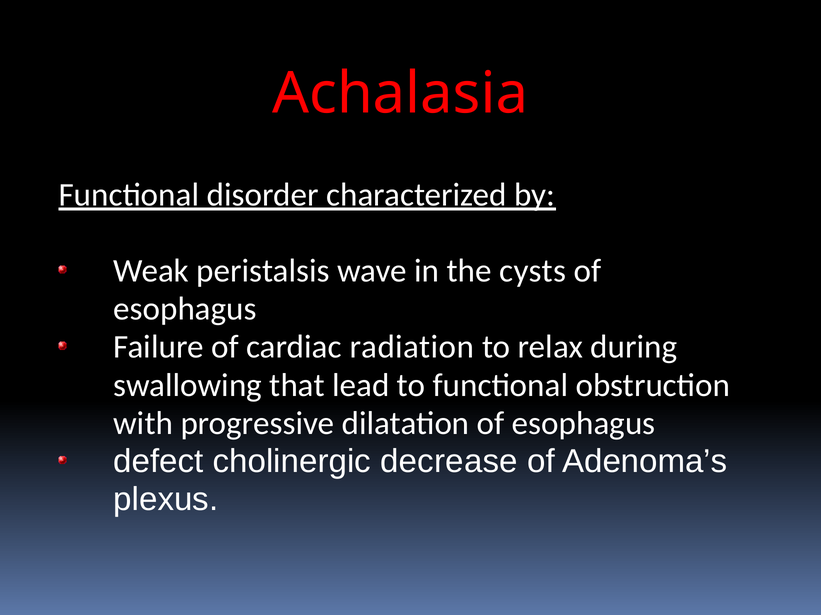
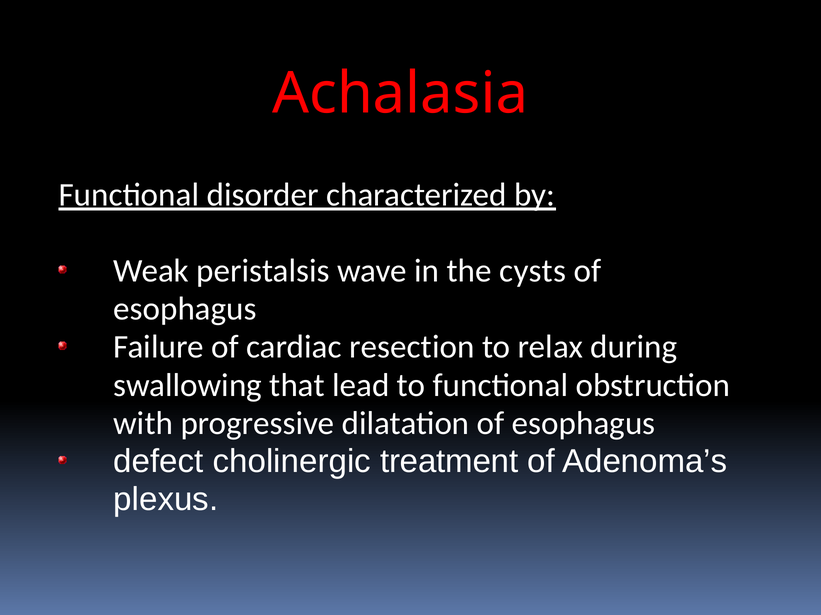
radiation: radiation -> resection
decrease: decrease -> treatment
